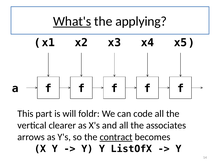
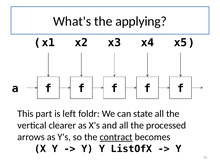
What's underline: present -> none
will: will -> left
code: code -> state
associates: associates -> processed
